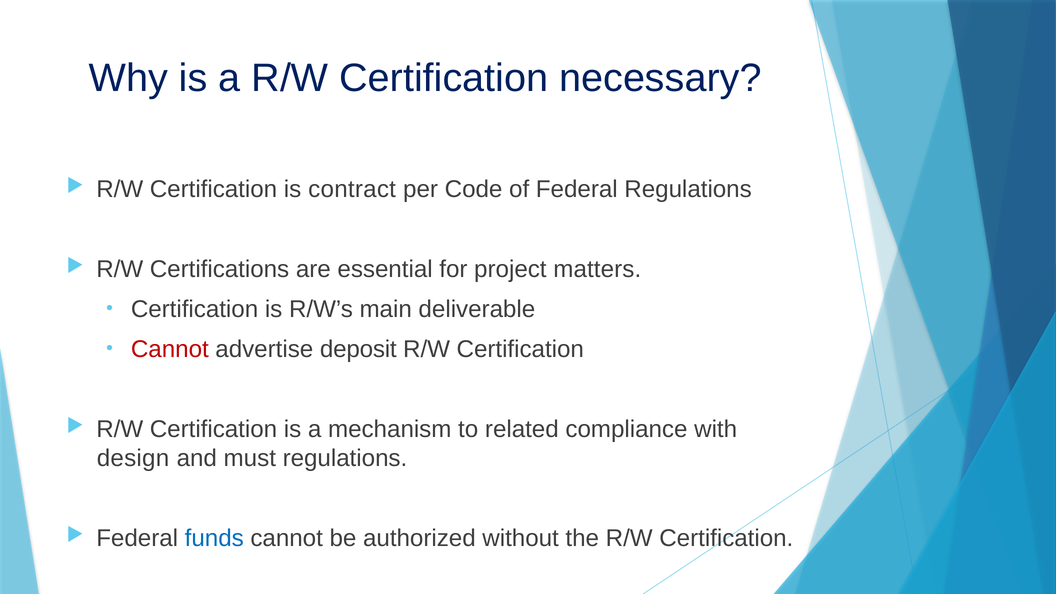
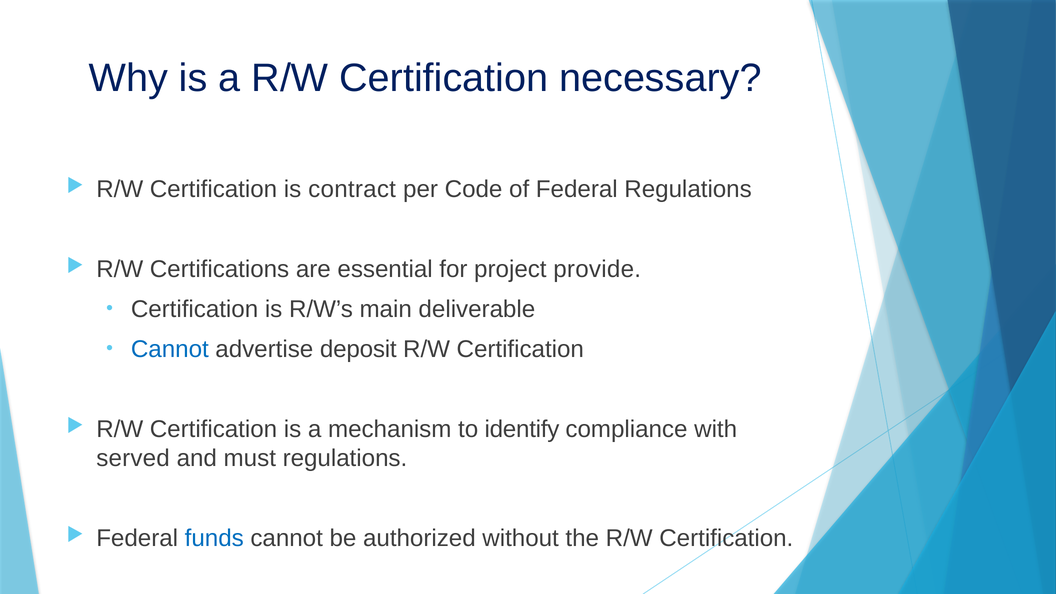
matters: matters -> provide
Cannot at (170, 349) colour: red -> blue
related: related -> identify
design: design -> served
